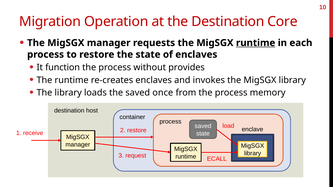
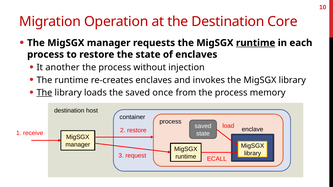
function: function -> another
provides: provides -> injection
The at (44, 93) underline: none -> present
